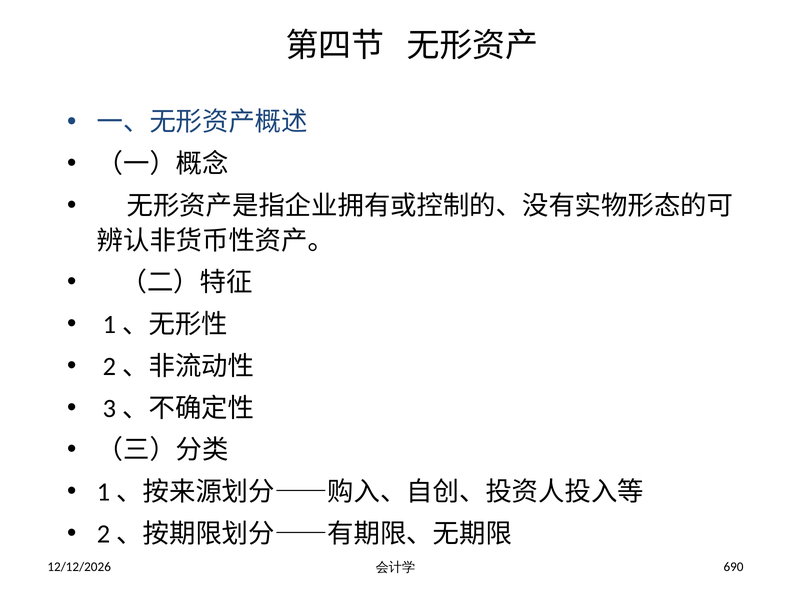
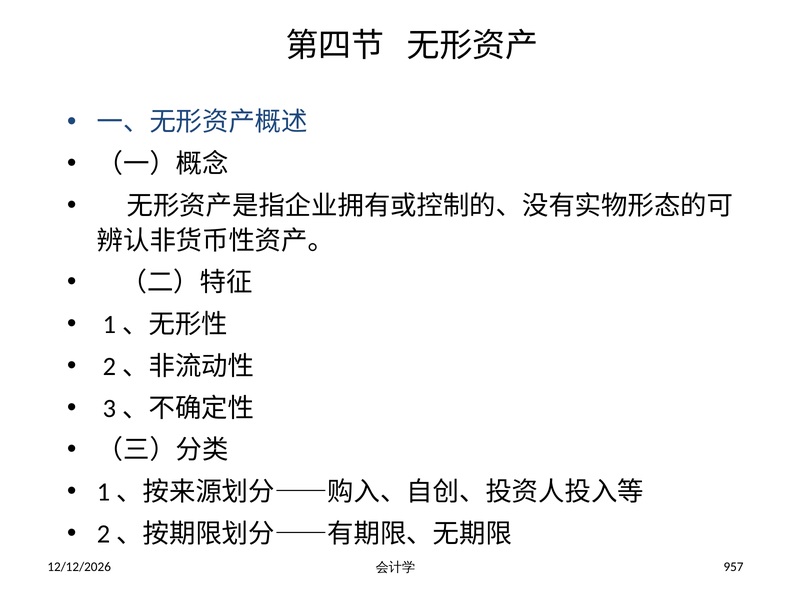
690: 690 -> 957
